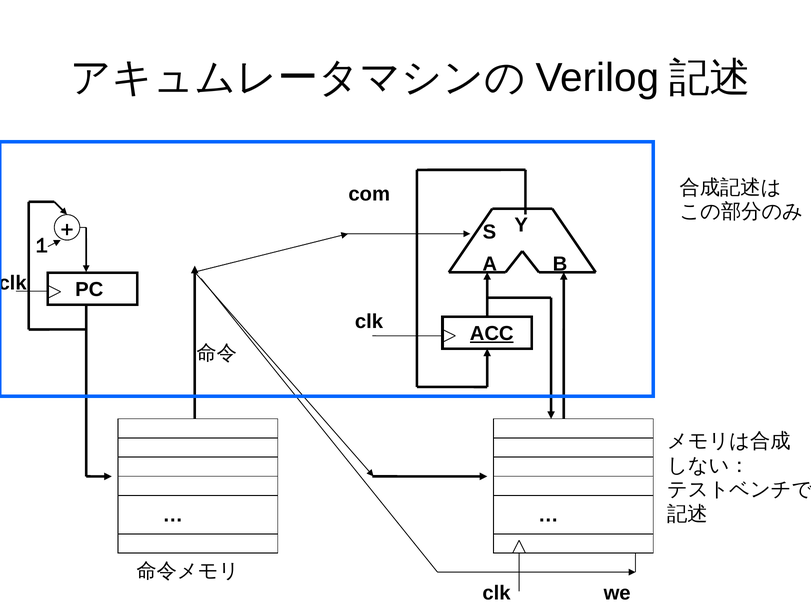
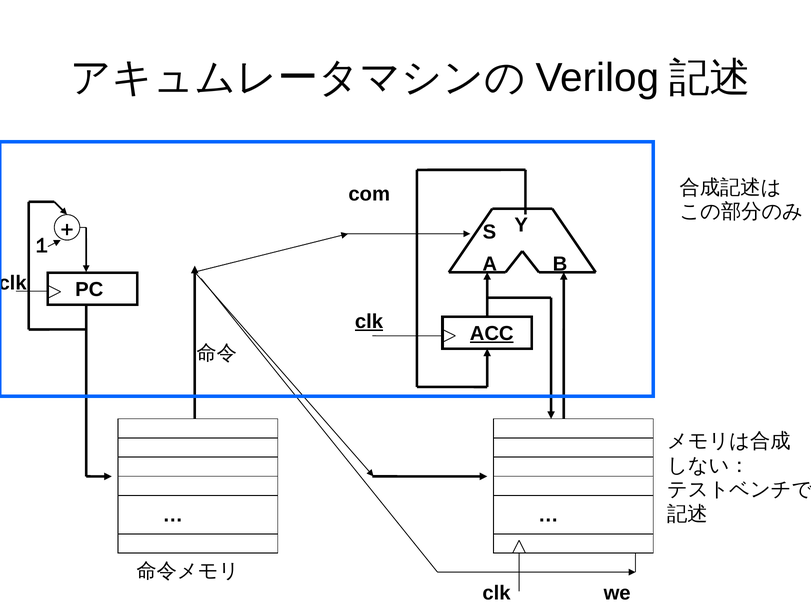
clk at (369, 322) underline: none -> present
